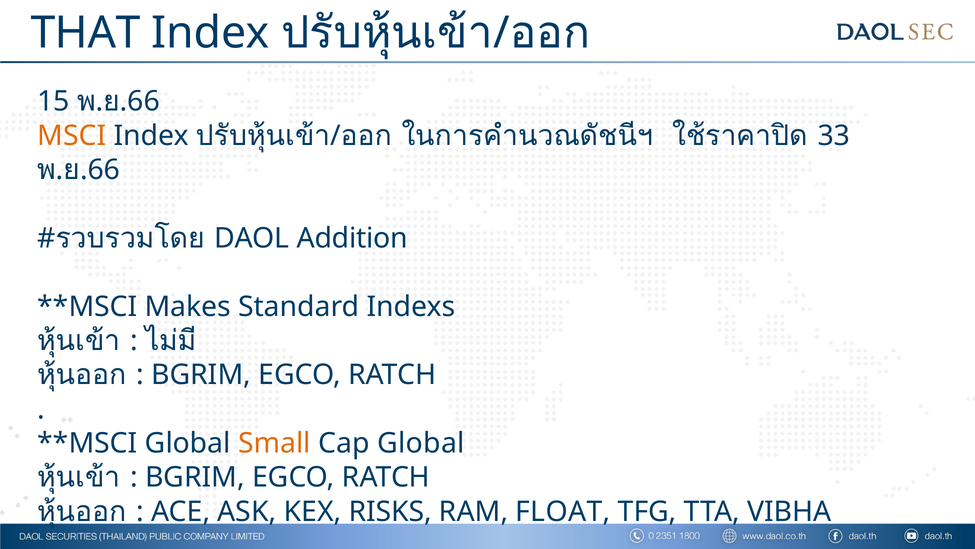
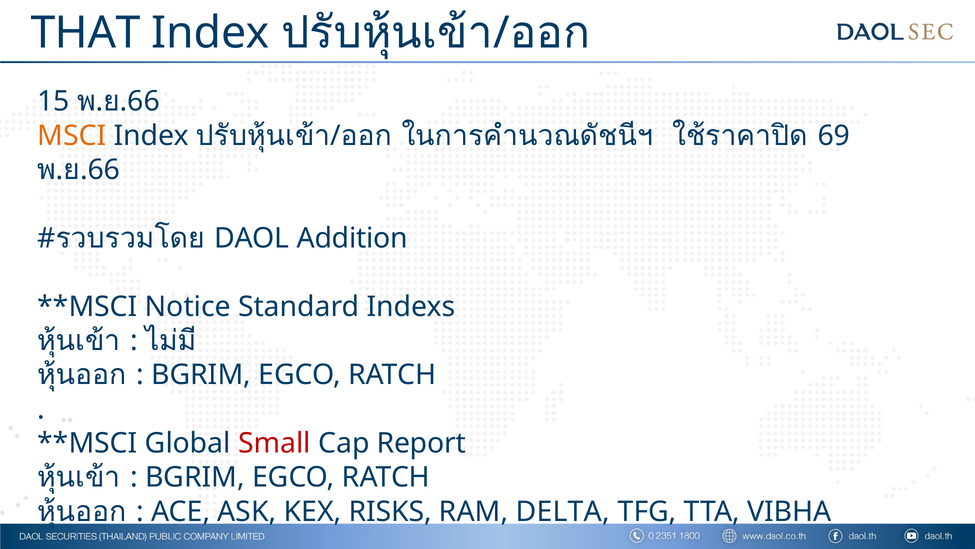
33: 33 -> 69
Makes: Makes -> Notice
Small colour: orange -> red
Cap Global: Global -> Report
FLOAT: FLOAT -> DELTA
